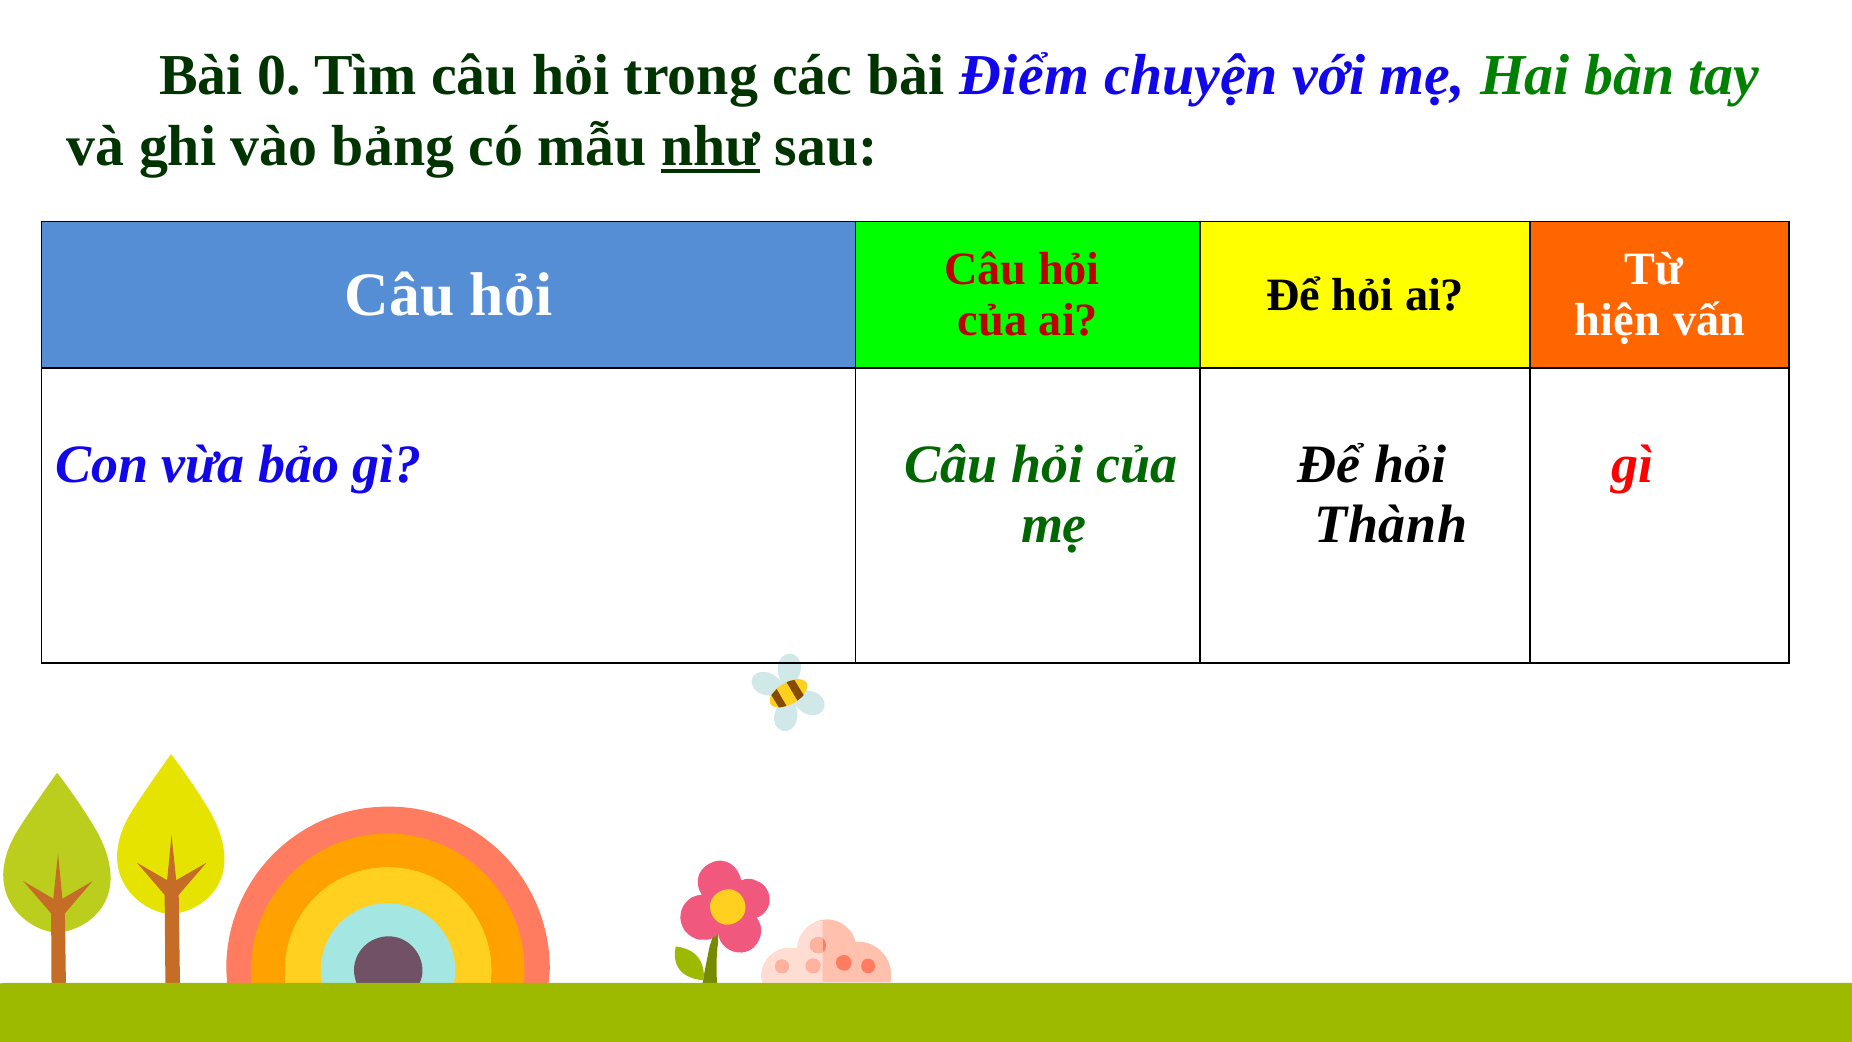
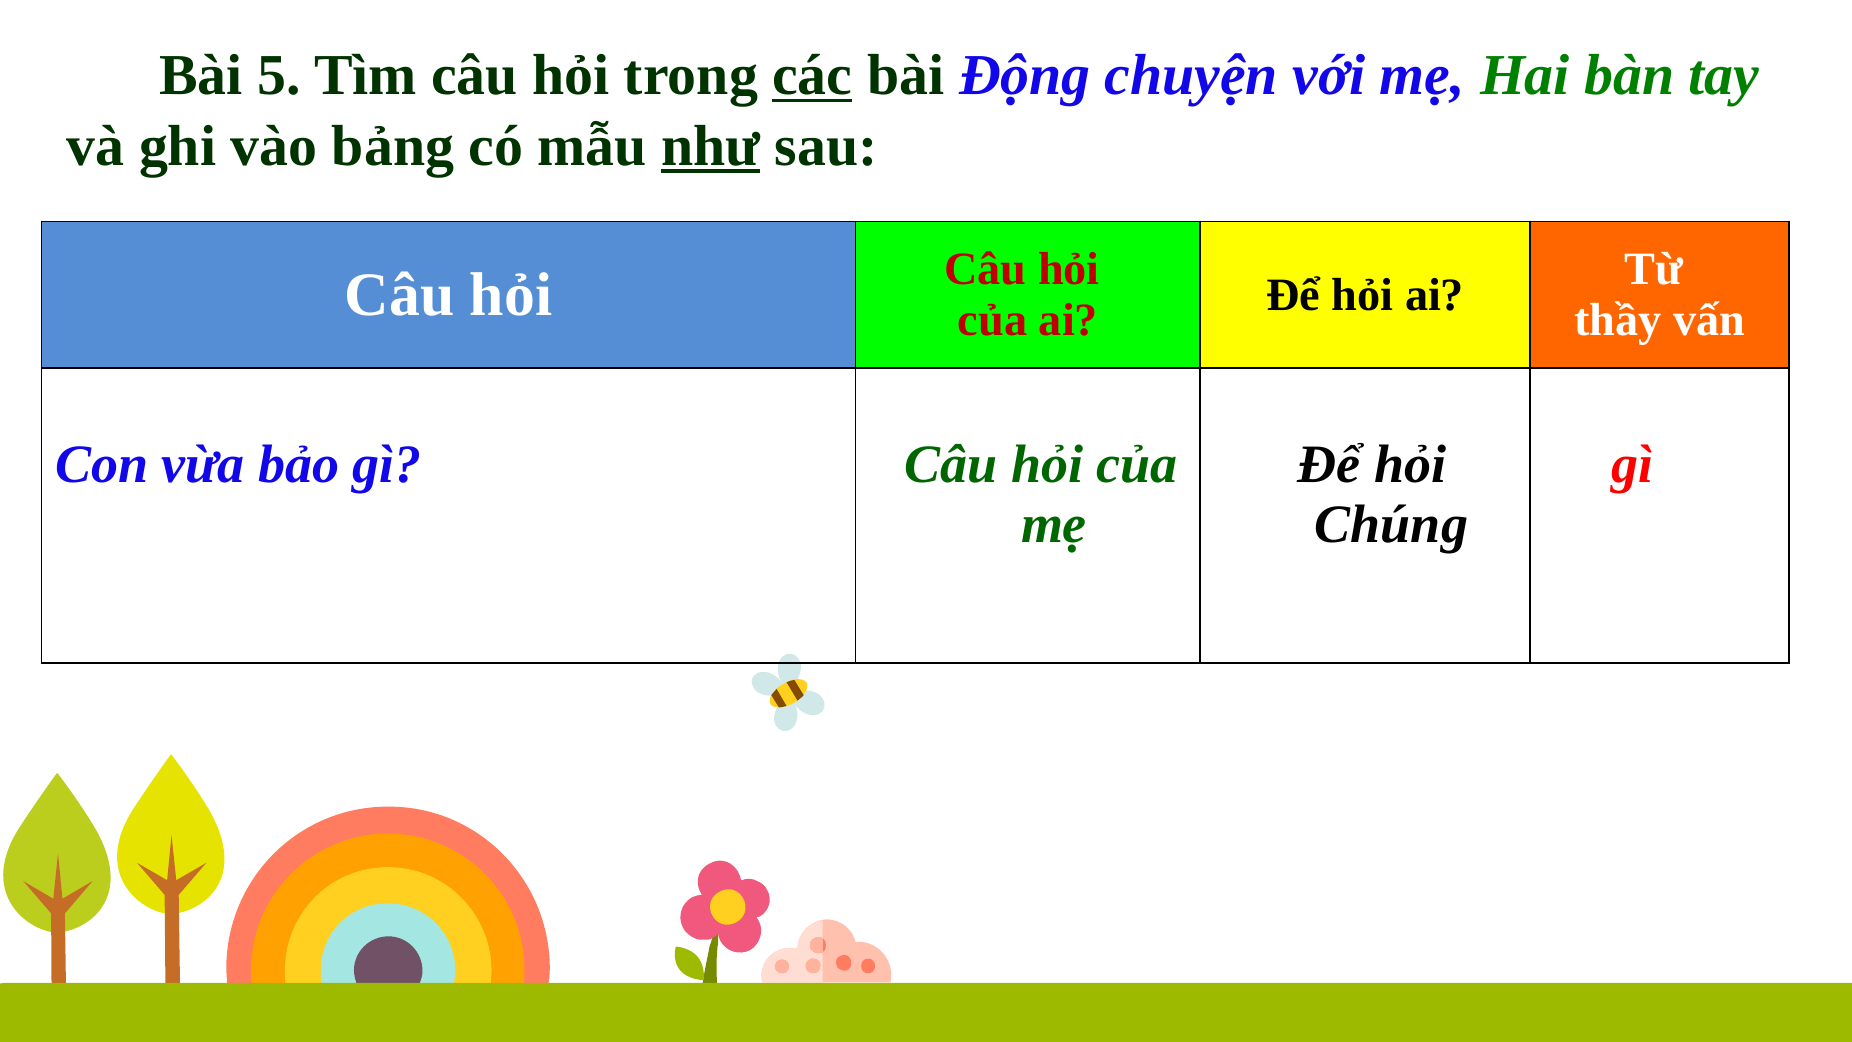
0: 0 -> 5
các underline: none -> present
Điểm: Điểm -> Động
hiện: hiện -> thầy
Thành: Thành -> Chúng
